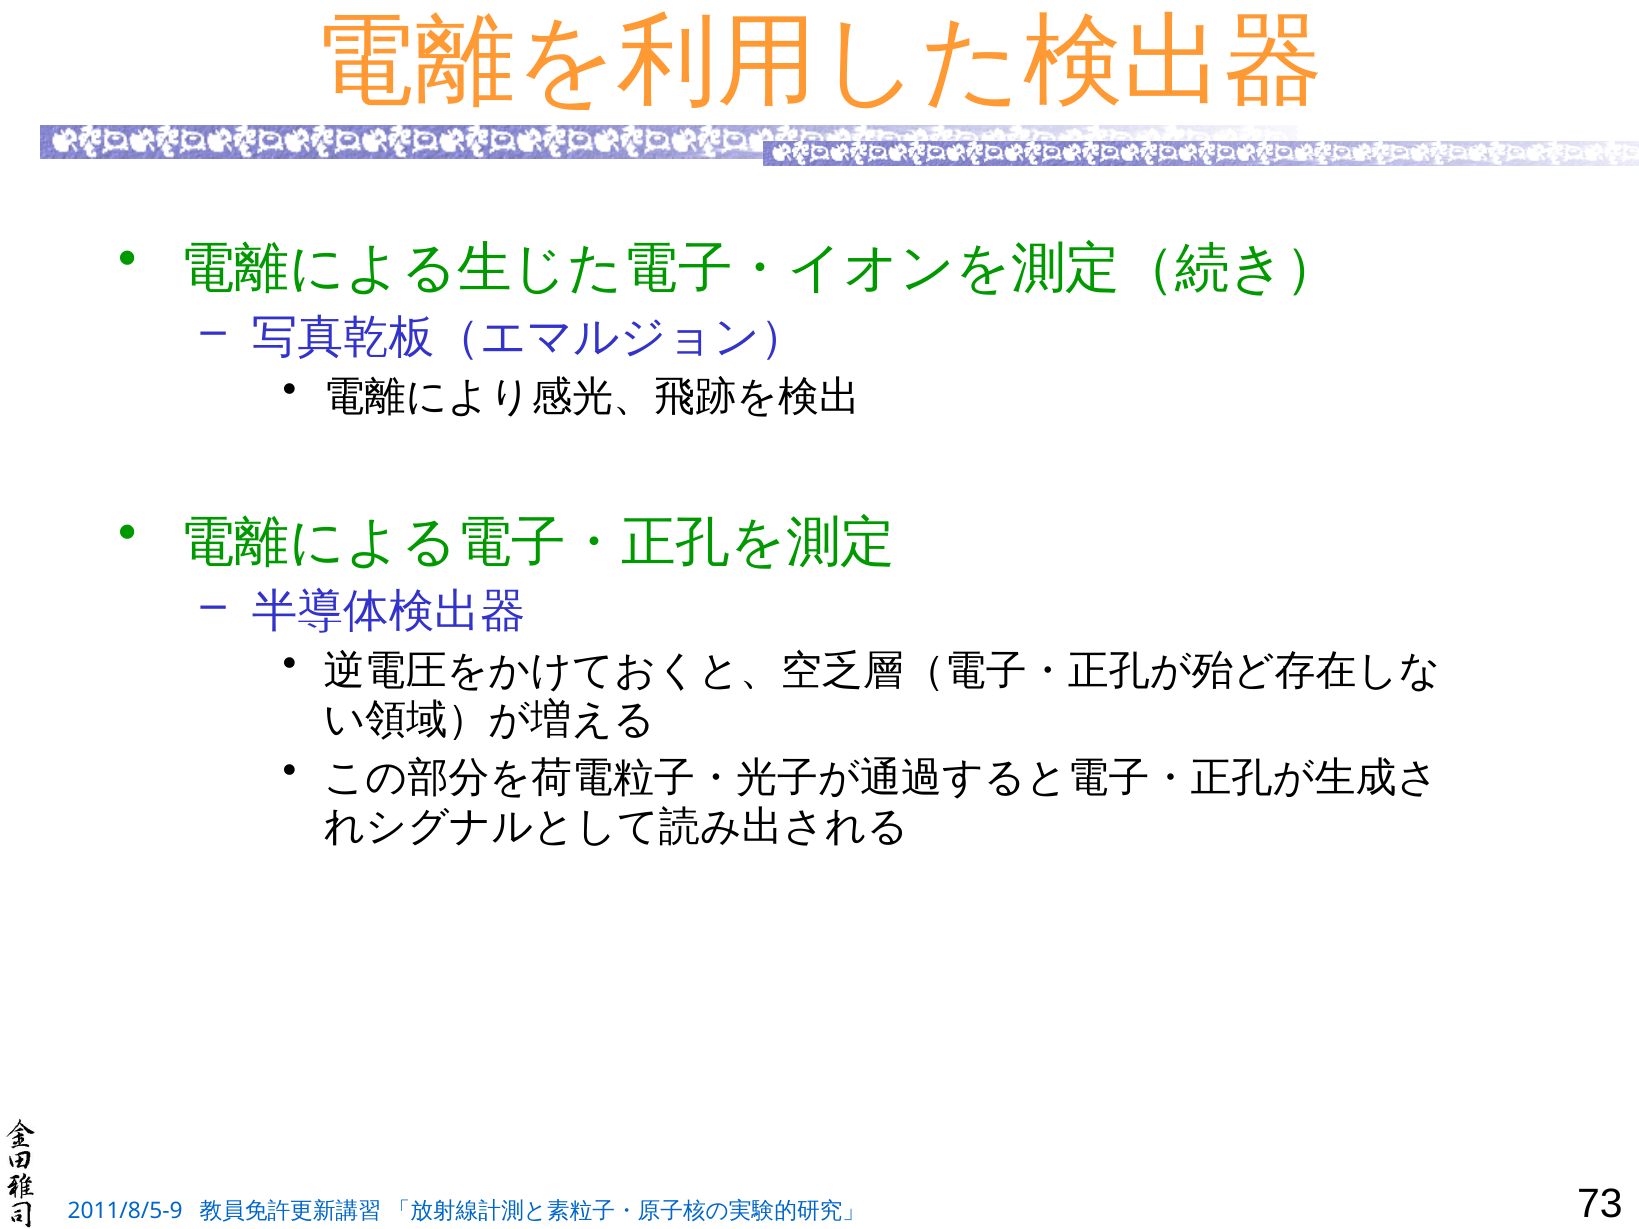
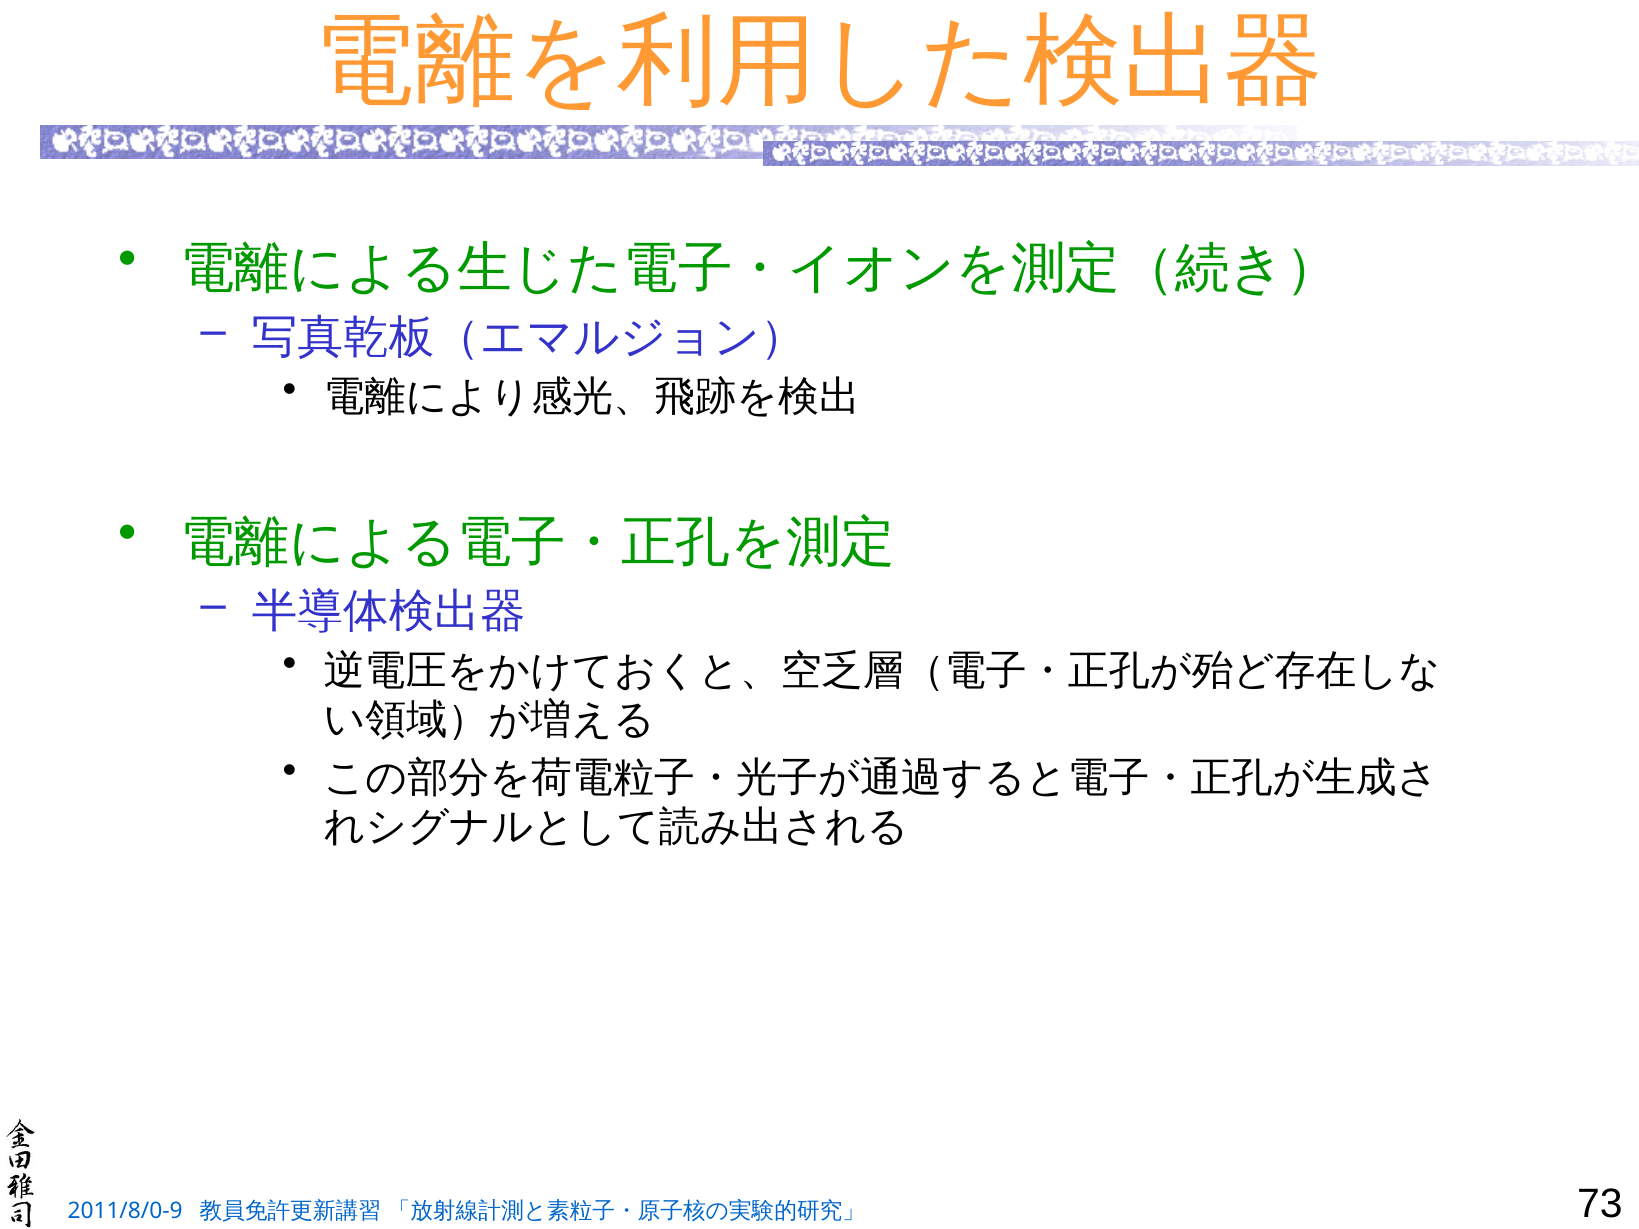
2011/8/5-9: 2011/8/5-9 -> 2011/8/0-9
